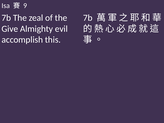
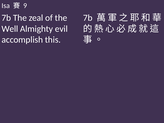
Give: Give -> Well
